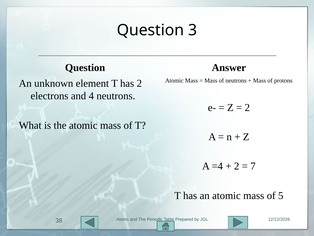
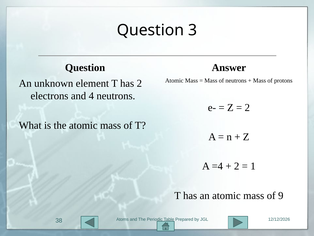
7: 7 -> 1
5: 5 -> 9
